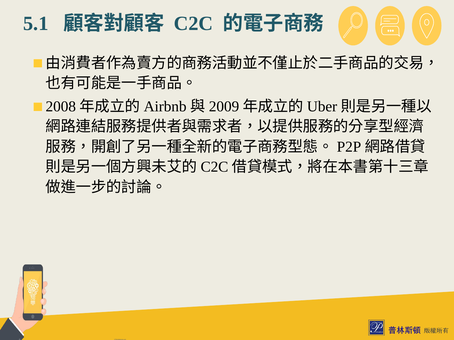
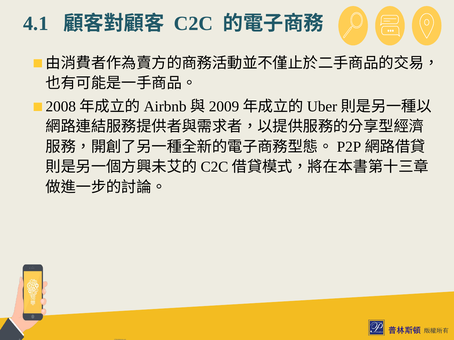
5.1: 5.1 -> 4.1
